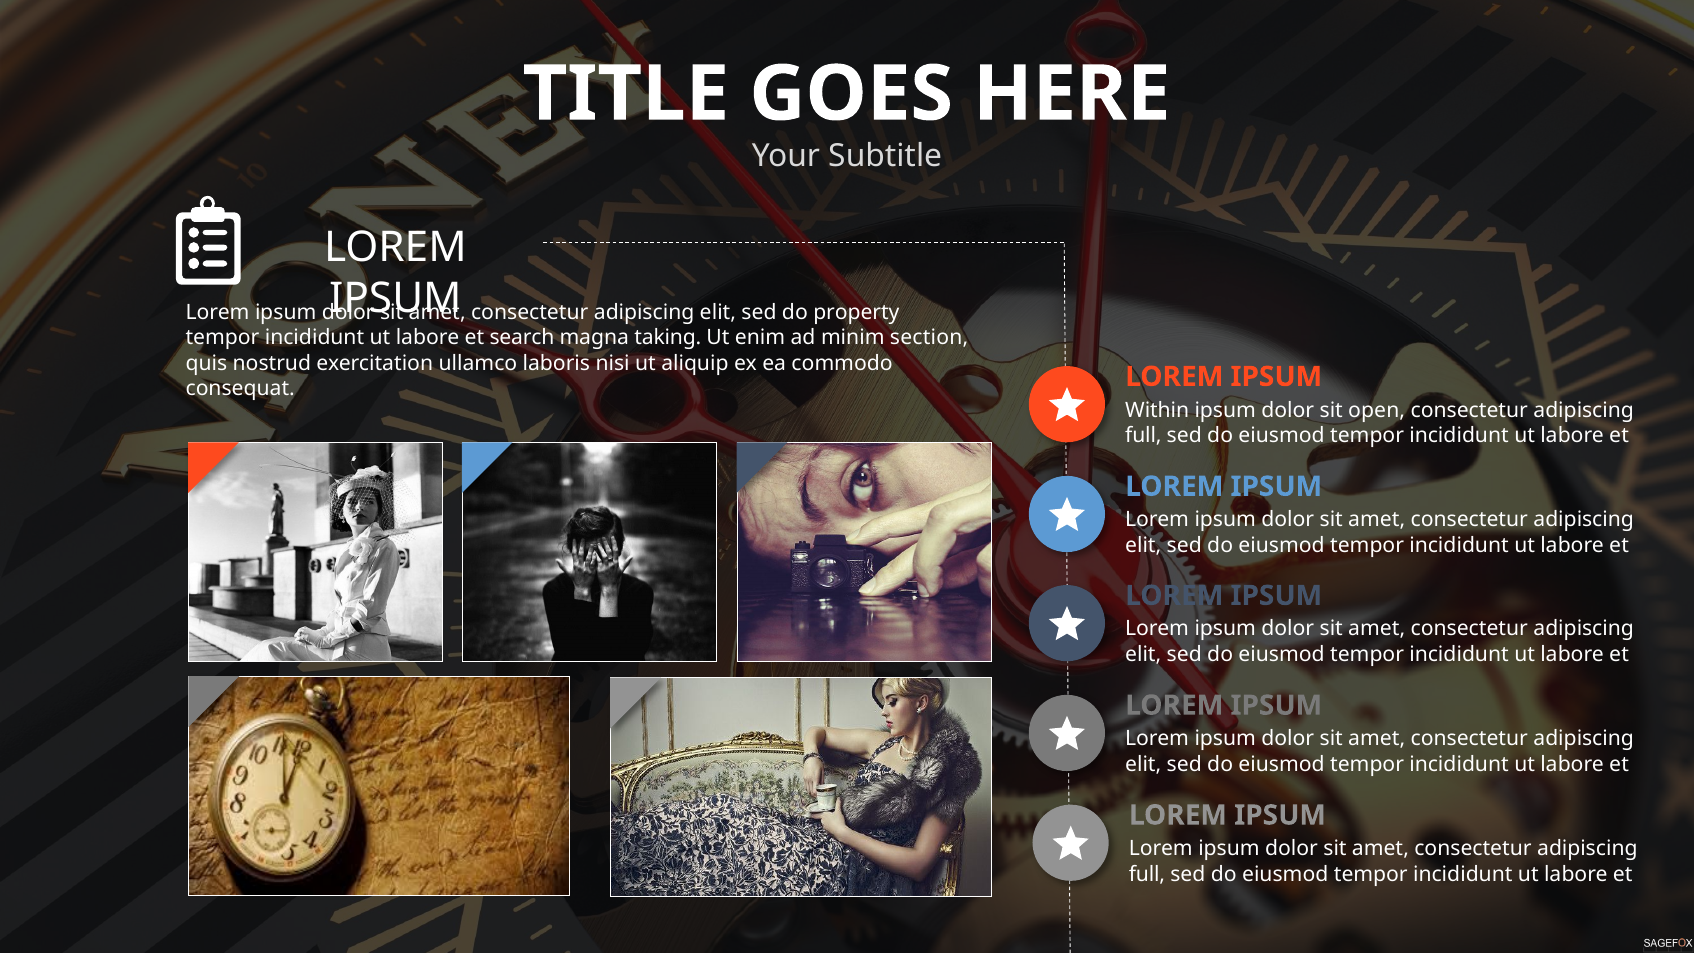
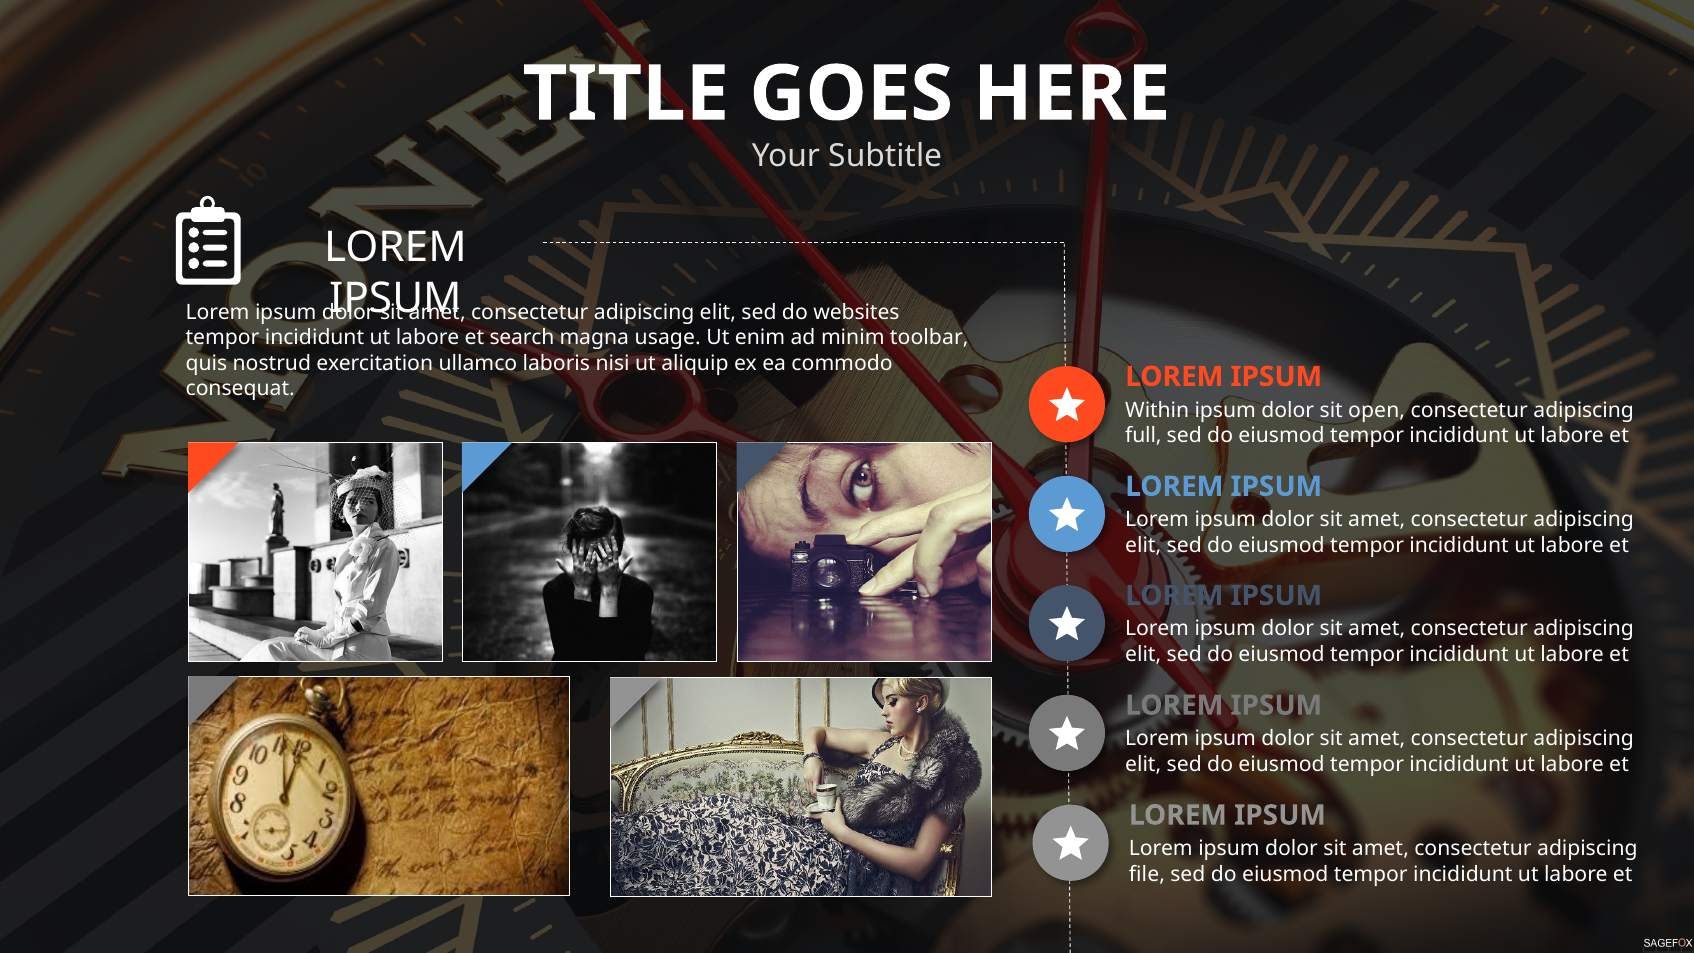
property: property -> websites
taking: taking -> usage
section: section -> toolbar
full at (1147, 874): full -> file
